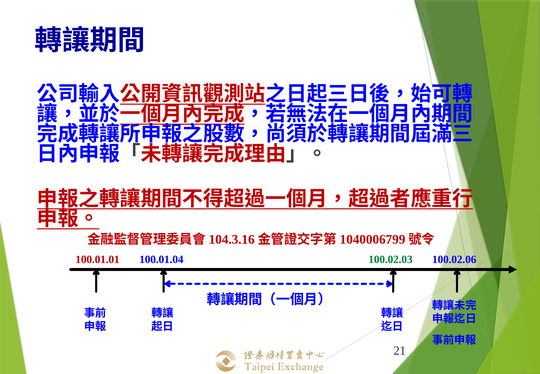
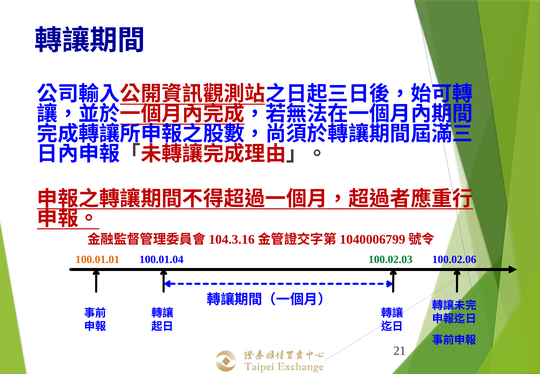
100.01.01 colour: red -> orange
